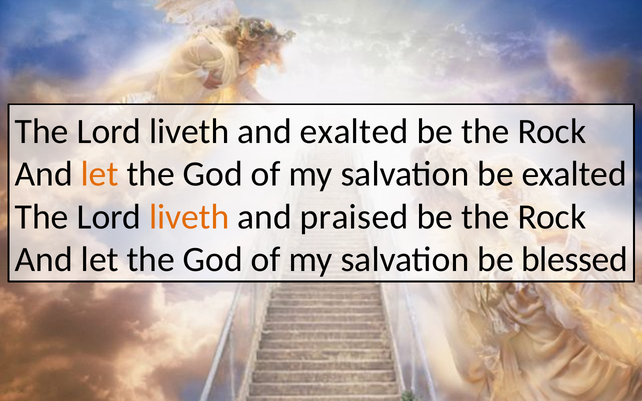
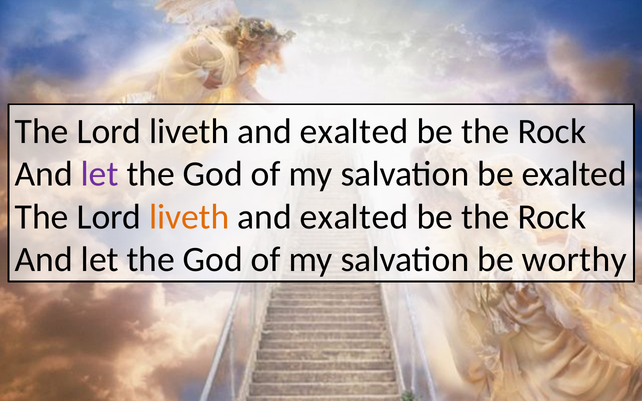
let at (100, 174) colour: orange -> purple
praised at (354, 217): praised -> exalted
blessed: blessed -> worthy
